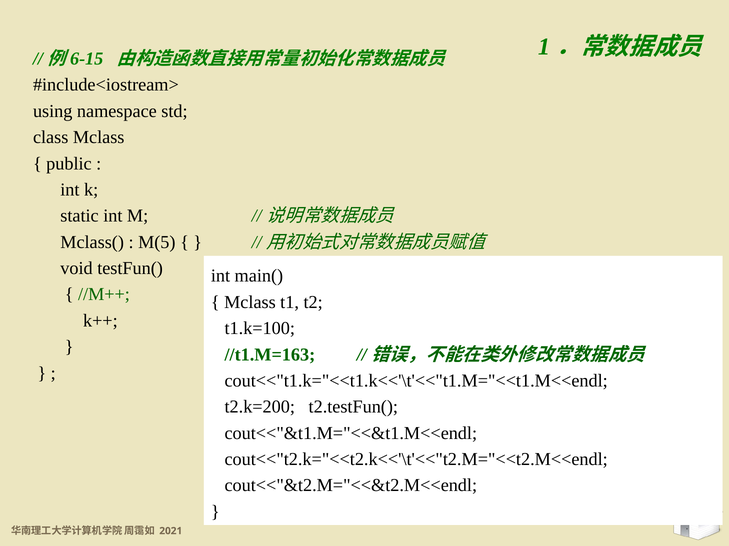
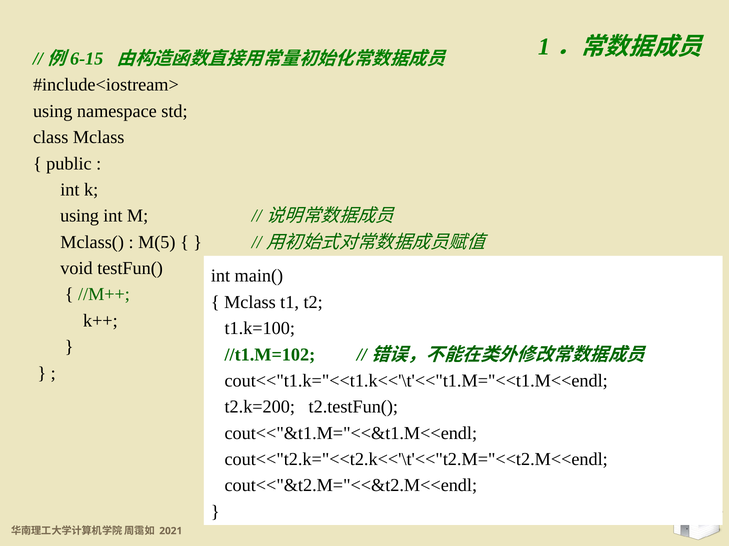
static at (80, 216): static -> using
//t1.M=163: //t1.M=163 -> //t1.M=102
